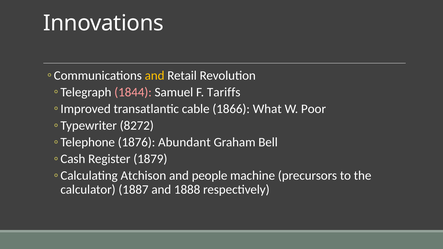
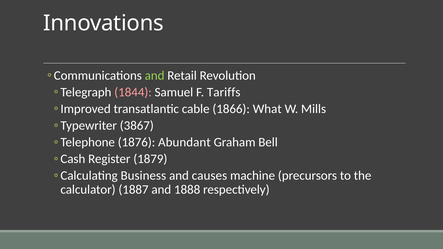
and at (155, 76) colour: yellow -> light green
Poor: Poor -> Mills
8272: 8272 -> 3867
Atchison: Atchison -> Business
people: people -> causes
